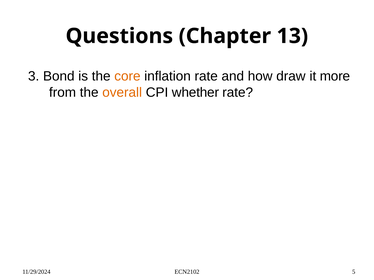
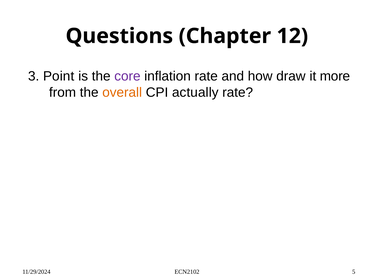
13: 13 -> 12
Bond: Bond -> Point
core colour: orange -> purple
whether: whether -> actually
